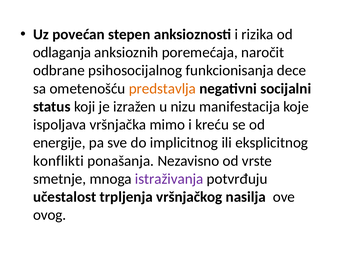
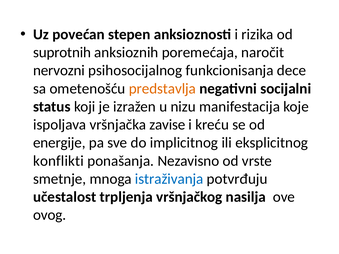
odlaganja: odlaganja -> suprotnih
odbrane: odbrane -> nervozni
mimo: mimo -> zavise
istraživanja colour: purple -> blue
